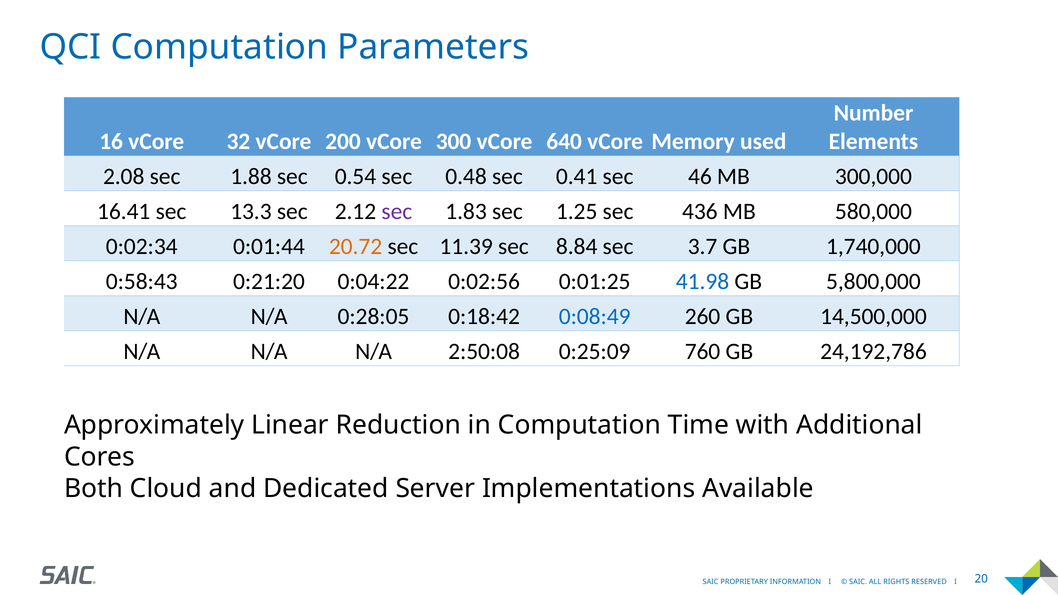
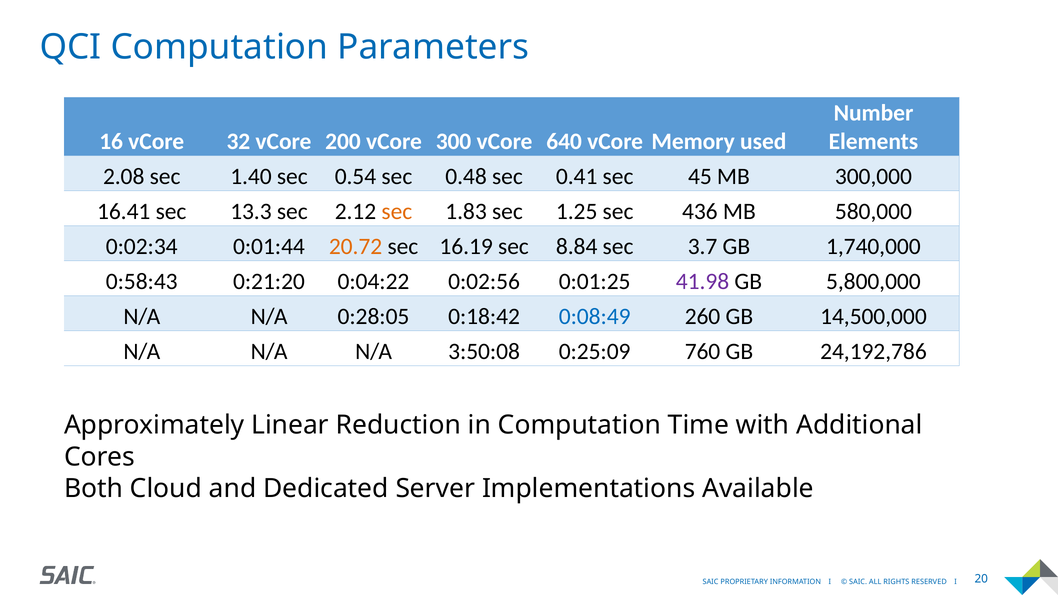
1.88: 1.88 -> 1.40
46: 46 -> 45
sec at (397, 212) colour: purple -> orange
11.39: 11.39 -> 16.19
41.98 colour: blue -> purple
2:50:08: 2:50:08 -> 3:50:08
